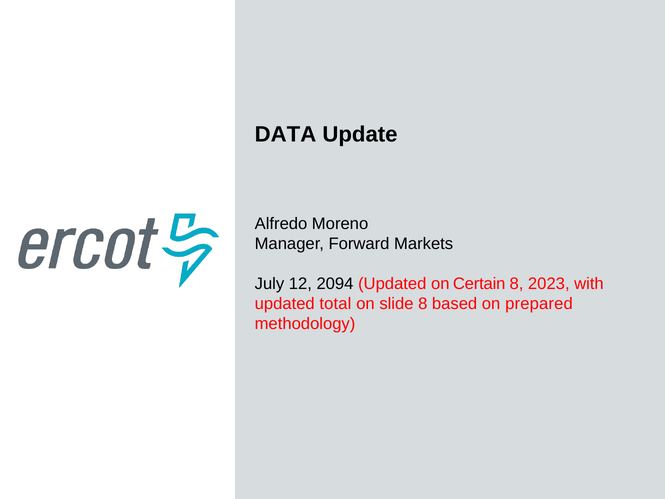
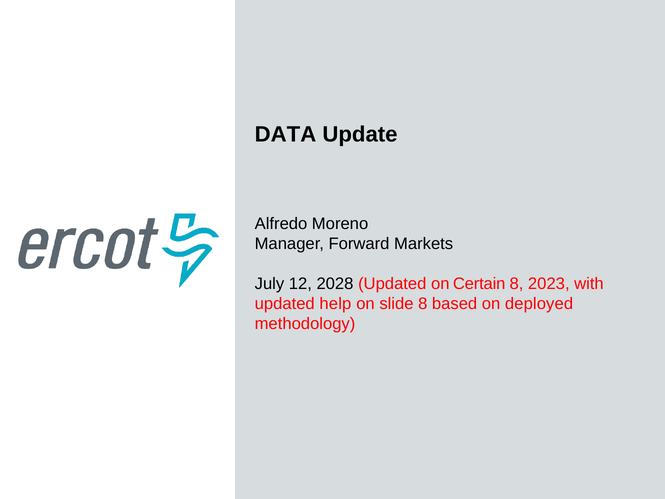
2094: 2094 -> 2028
total: total -> help
prepared: prepared -> deployed
